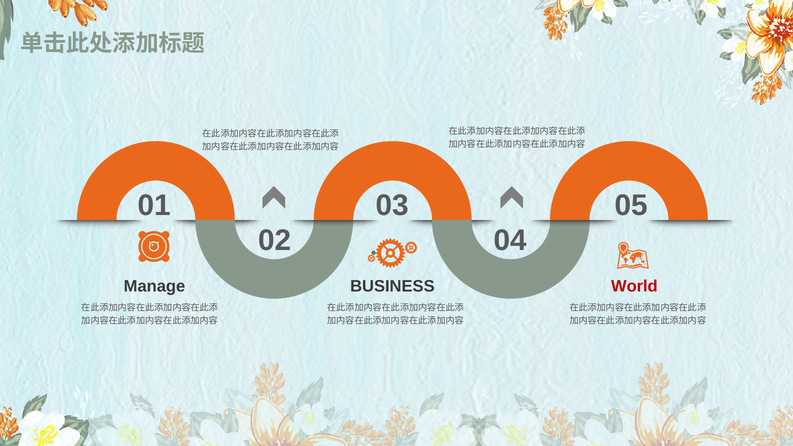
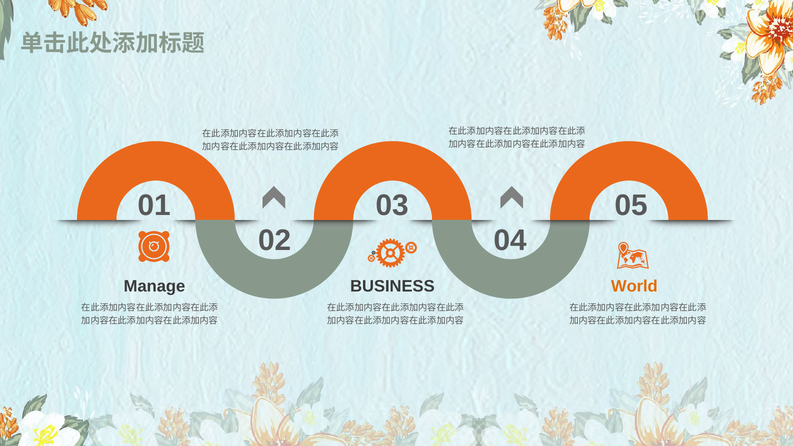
World colour: red -> orange
